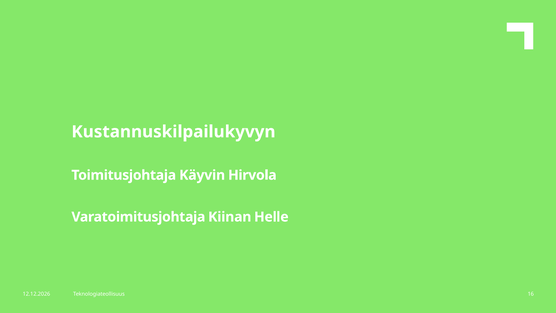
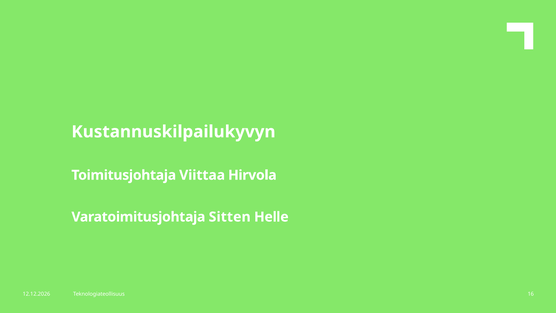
Käyvin: Käyvin -> Viittaa
Kiinan: Kiinan -> Sitten
